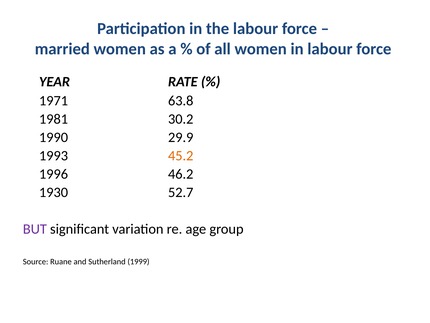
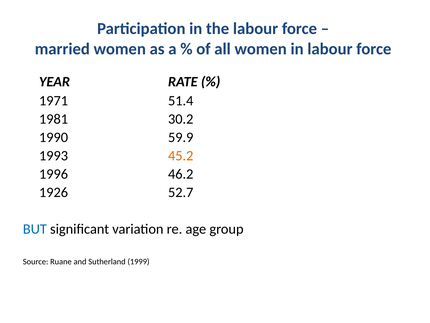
63.8: 63.8 -> 51.4
29.9: 29.9 -> 59.9
1930: 1930 -> 1926
BUT colour: purple -> blue
